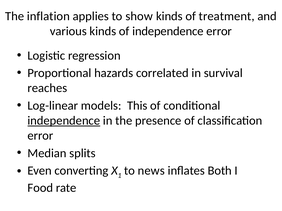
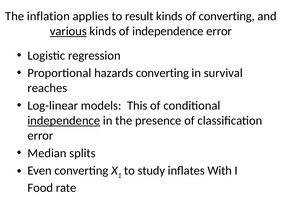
show: show -> result
of treatment: treatment -> converting
various underline: none -> present
hazards correlated: correlated -> converting
news: news -> study
Both: Both -> With
